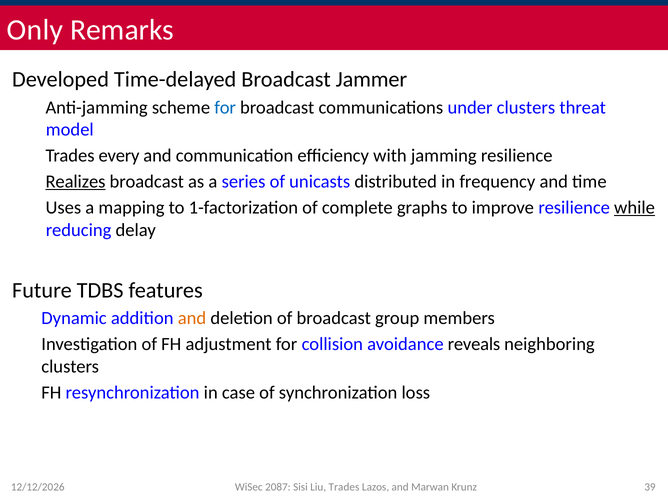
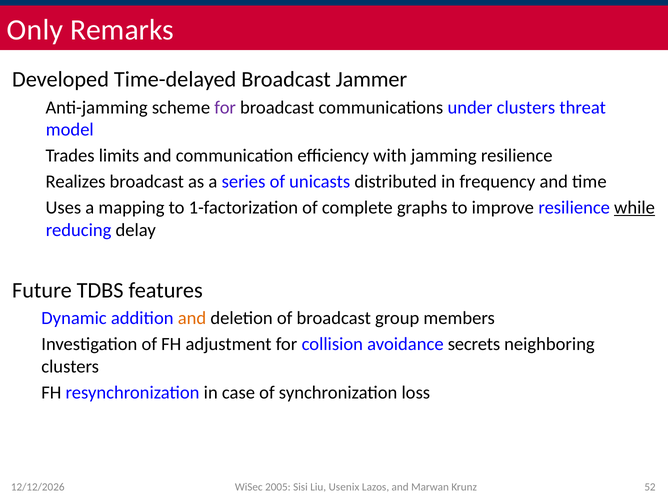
for at (225, 107) colour: blue -> purple
every: every -> limits
Realizes underline: present -> none
reveals: reveals -> secrets
39: 39 -> 52
2087: 2087 -> 2005
Liu Trades: Trades -> Usenix
